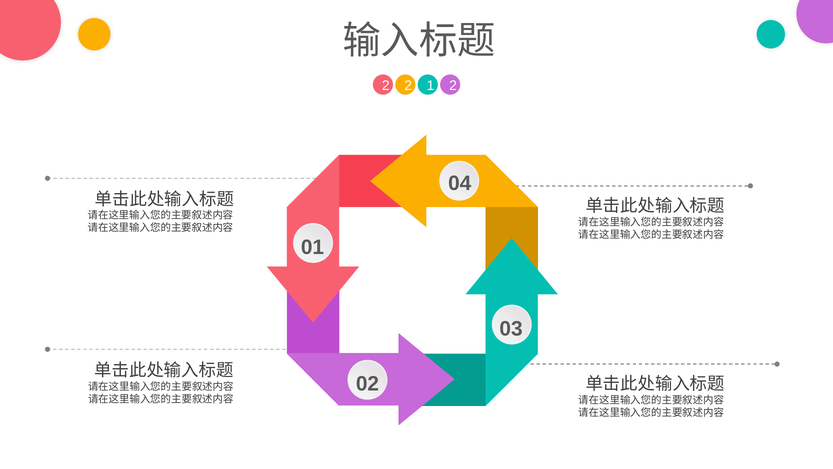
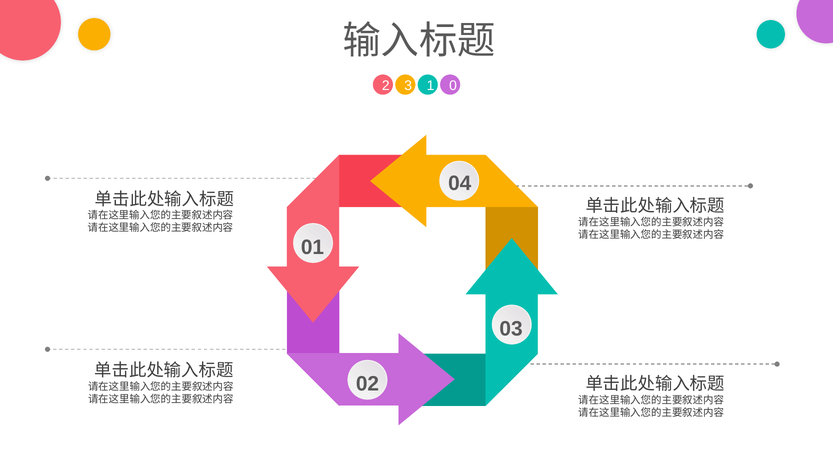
2 2: 2 -> 3
1 2: 2 -> 0
